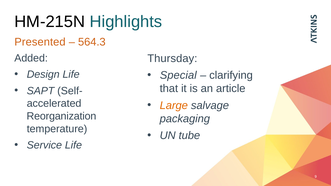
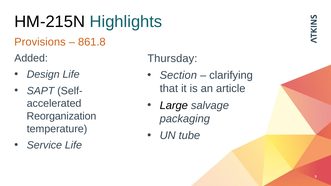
Presented: Presented -> Provisions
564.3: 564.3 -> 861.8
Special: Special -> Section
Large colour: orange -> black
